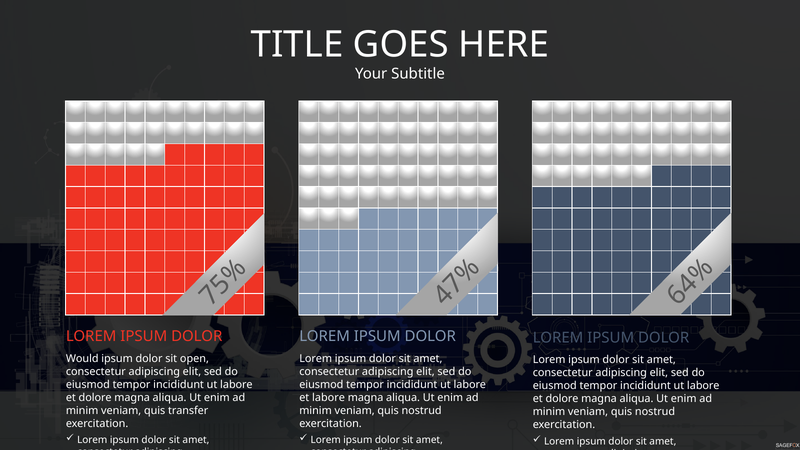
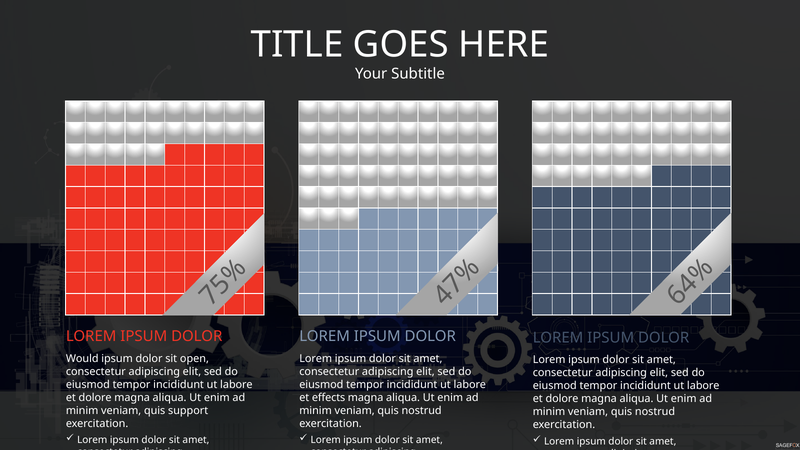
et labore: labore -> effects
transfer: transfer -> support
